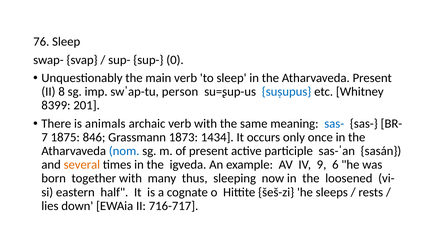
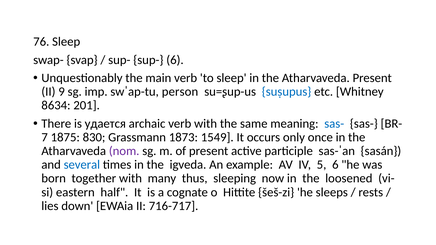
sup- 0: 0 -> 6
8: 8 -> 9
8399: 8399 -> 8634
animals: animals -> удается
846: 846 -> 830
1434: 1434 -> 1549
nom colour: blue -> purple
several colour: orange -> blue
9: 9 -> 5
